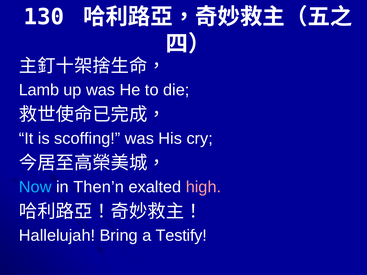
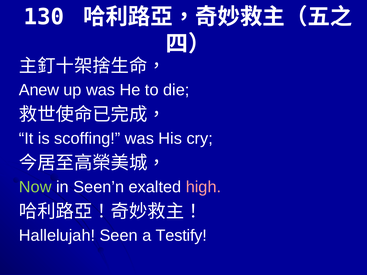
Lamb: Lamb -> Anew
Now colour: light blue -> light green
Then’n: Then’n -> Seen’n
Bring: Bring -> Seen
